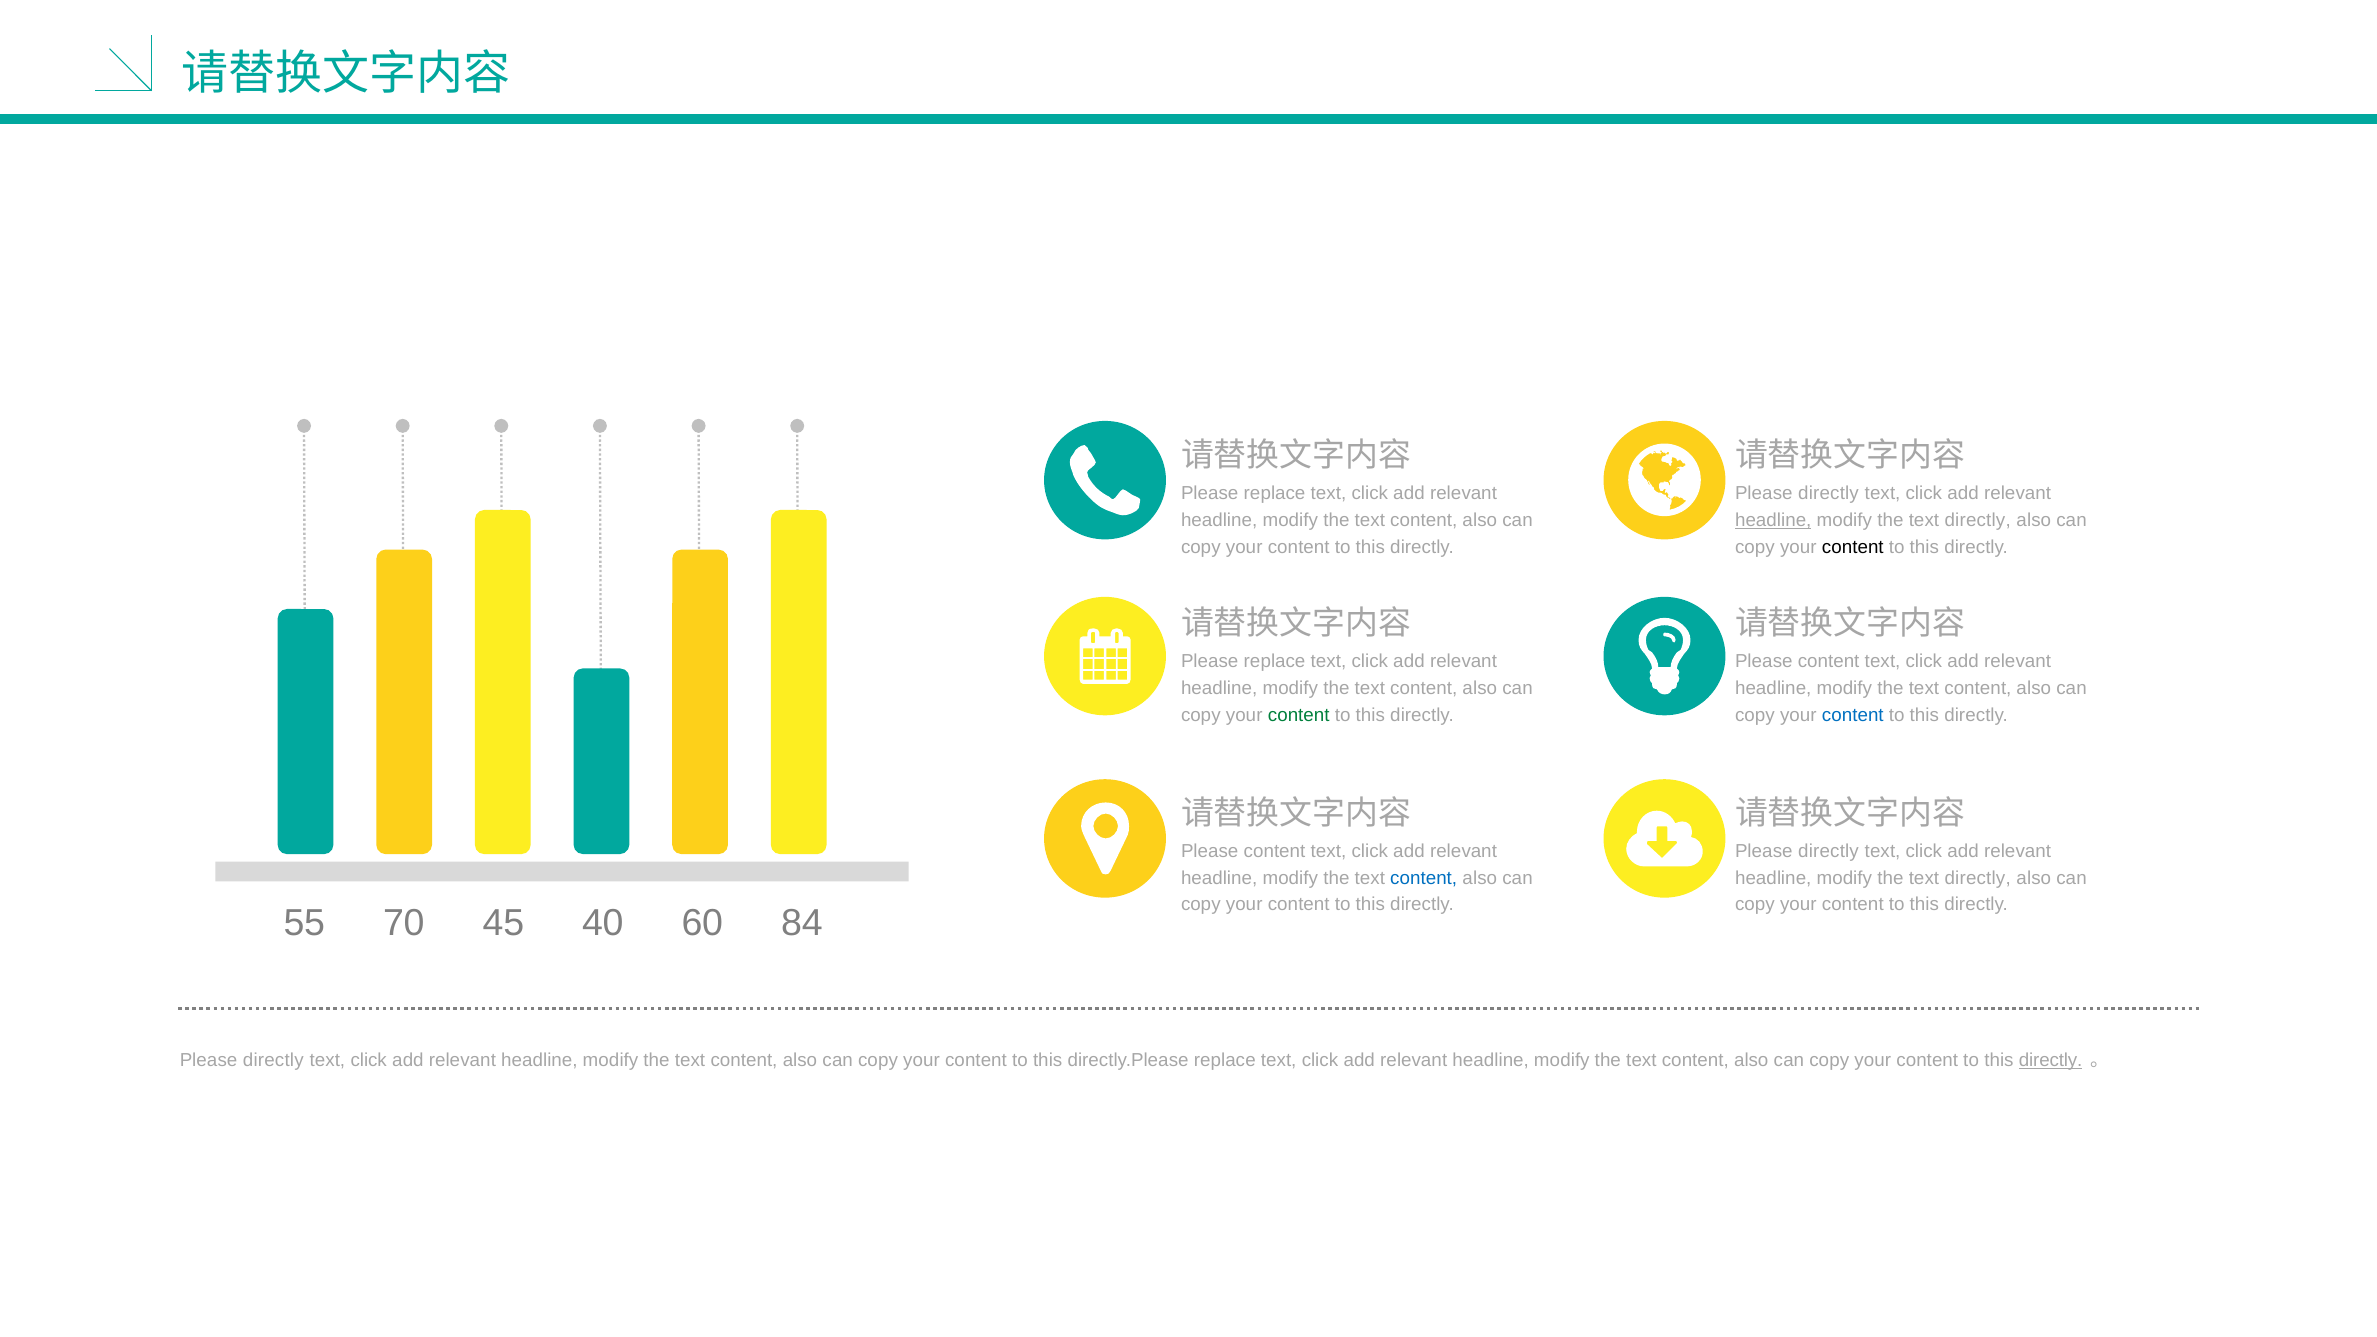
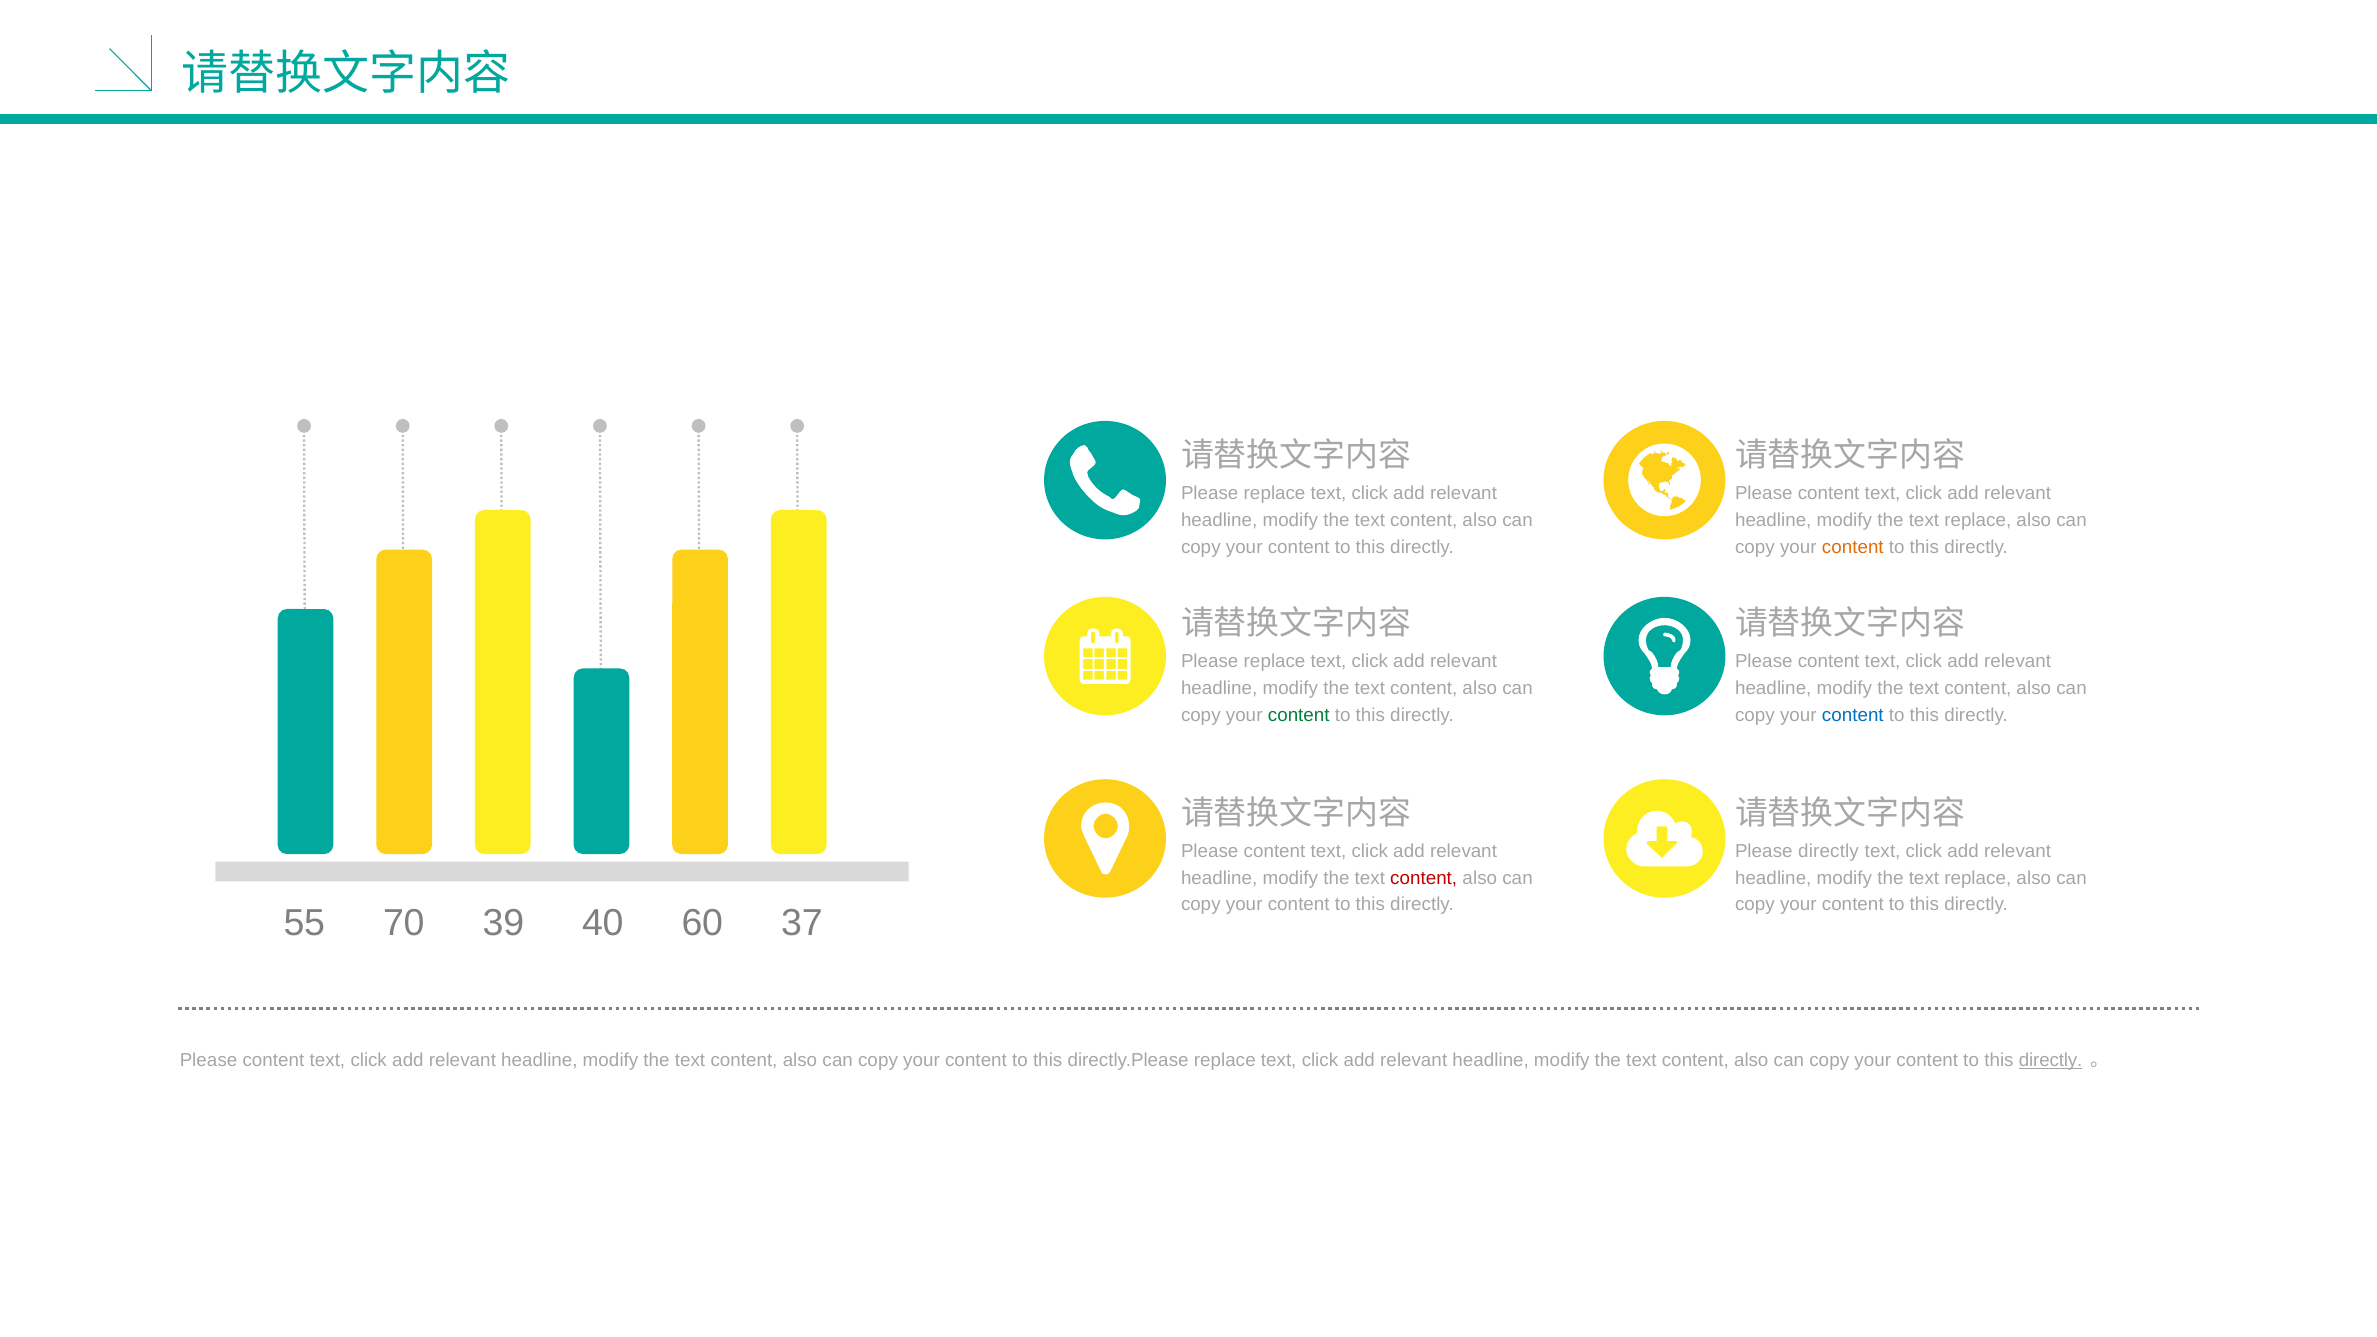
directly at (1829, 493): directly -> content
headline at (1773, 520) underline: present -> none
directly at (1978, 520): directly -> replace
content at (1853, 547) colour: black -> orange
content at (1424, 878) colour: blue -> red
directly at (1978, 878): directly -> replace
45: 45 -> 39
84: 84 -> 37
directly at (273, 1060): directly -> content
